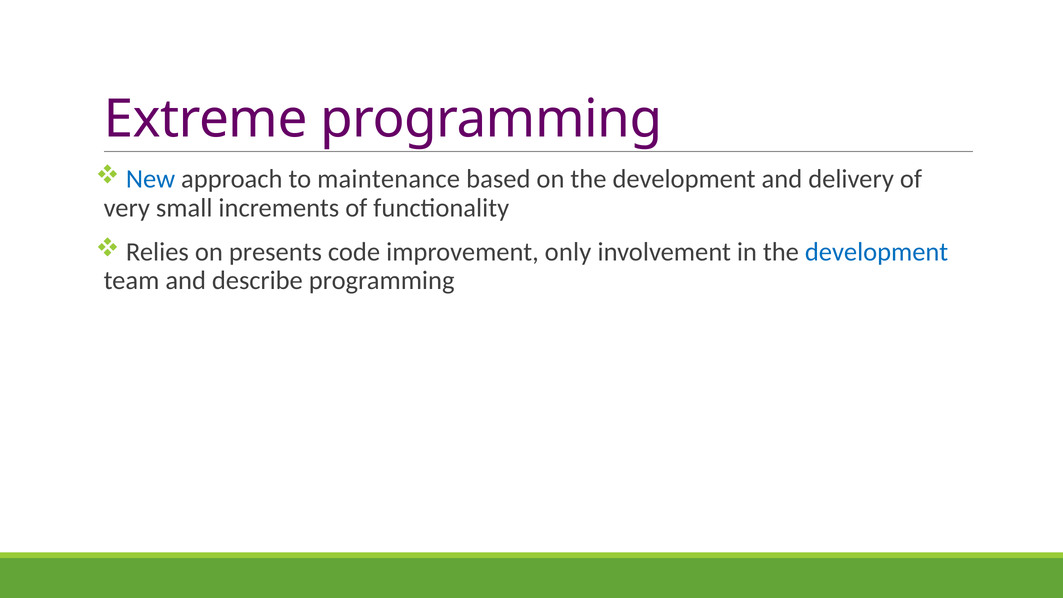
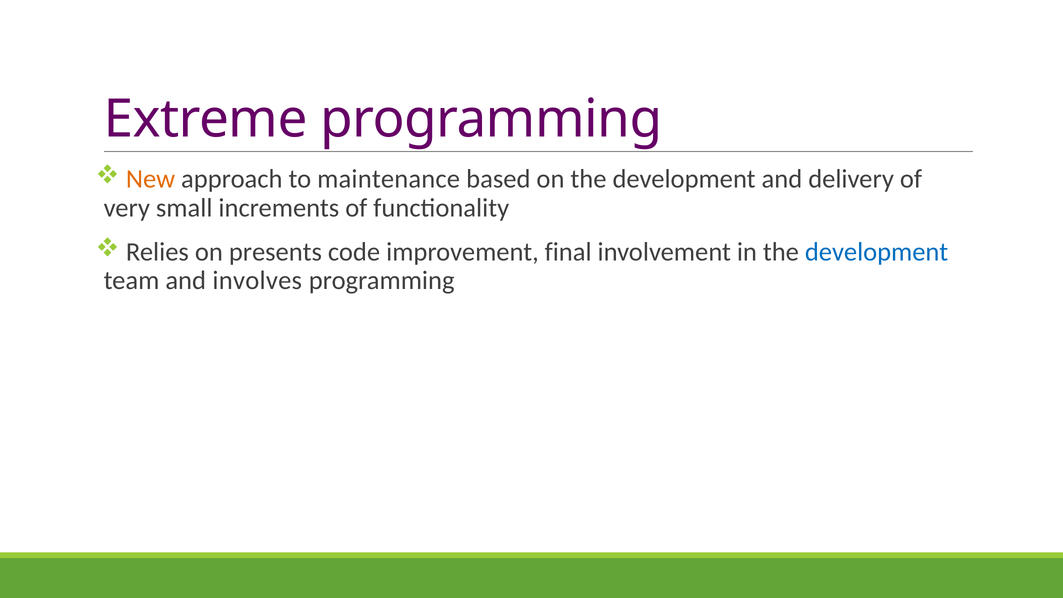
New colour: blue -> orange
only: only -> final
describe: describe -> involves
